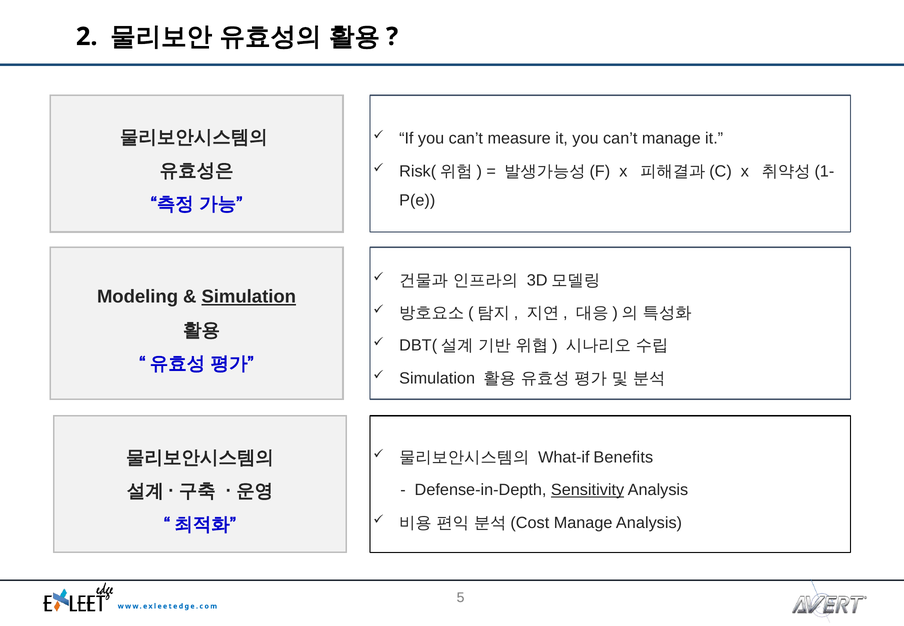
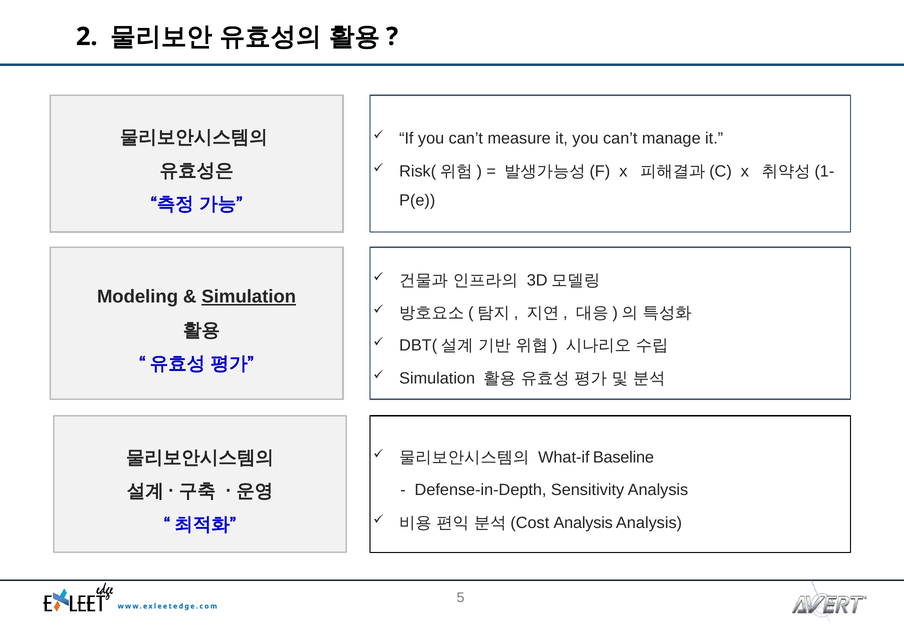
Benefits: Benefits -> Baseline
Sensitivity underline: present -> none
Manage at (583, 523): Manage -> Analysis
